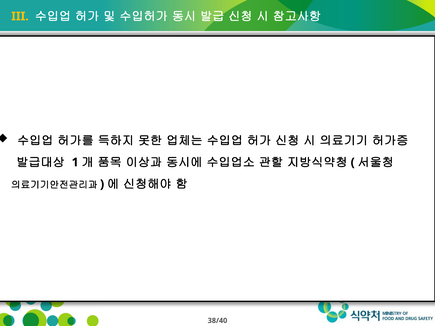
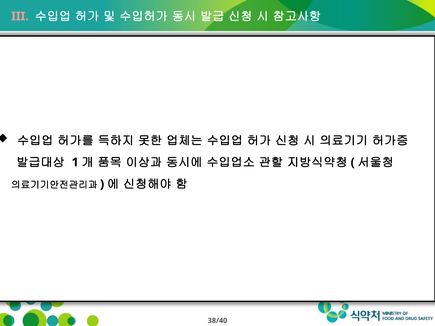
III colour: yellow -> pink
